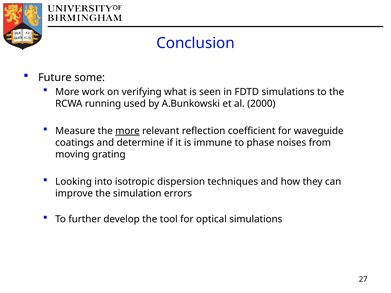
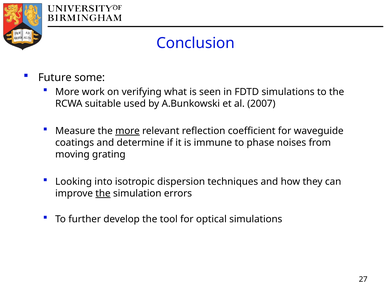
running: running -> suitable
2000: 2000 -> 2007
the at (103, 194) underline: none -> present
